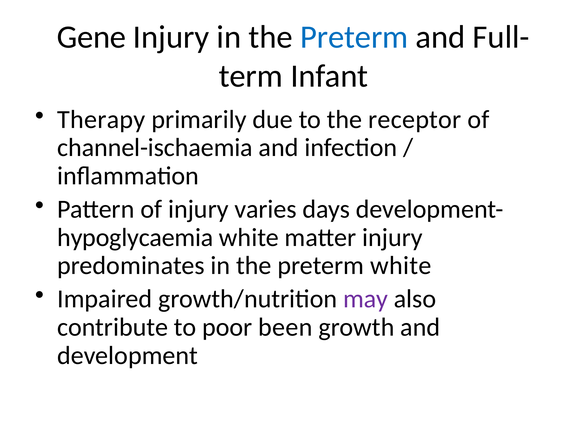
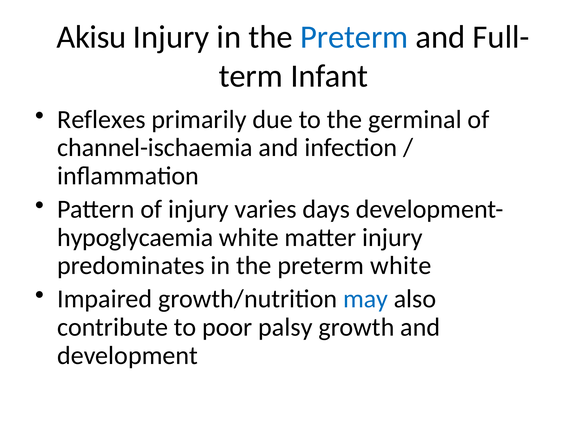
Gene: Gene -> Akisu
Therapy: Therapy -> Reflexes
receptor: receptor -> germinal
may colour: purple -> blue
been: been -> palsy
